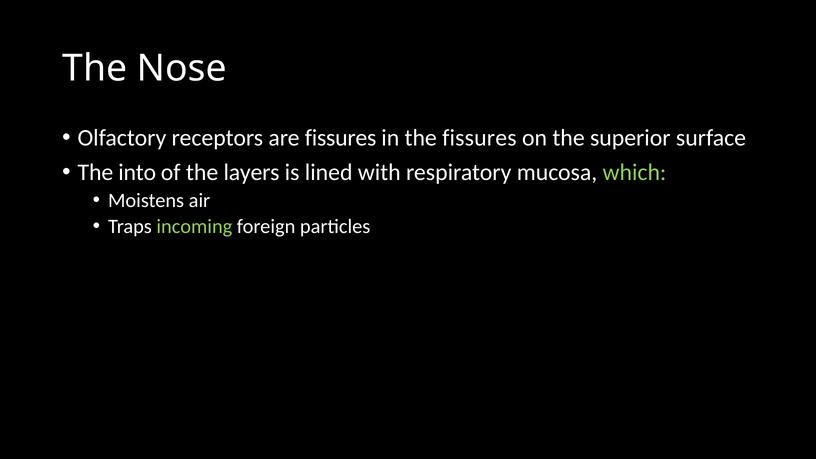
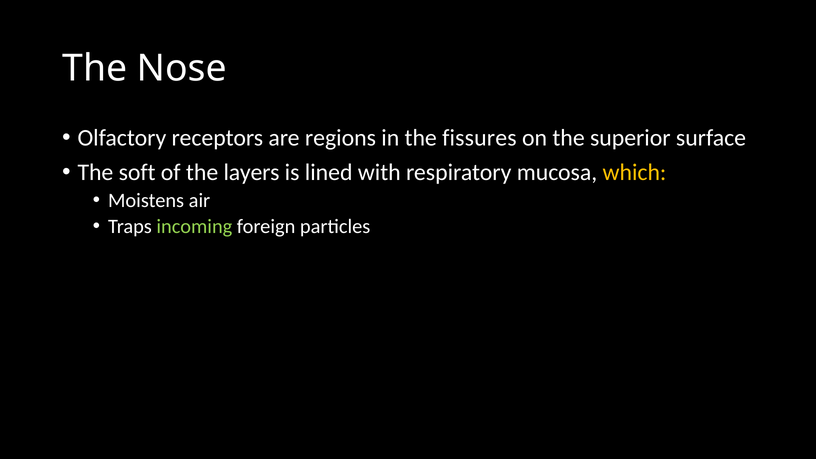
are fissures: fissures -> regions
into: into -> soft
which colour: light green -> yellow
